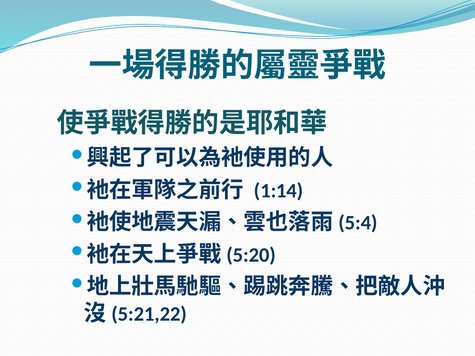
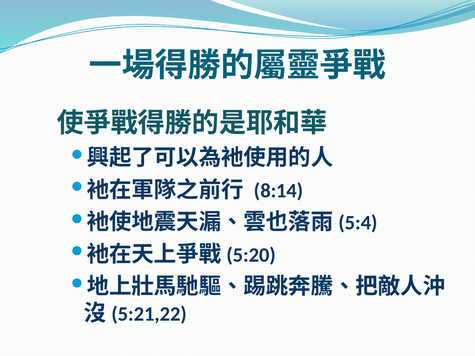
1:14: 1:14 -> 8:14
